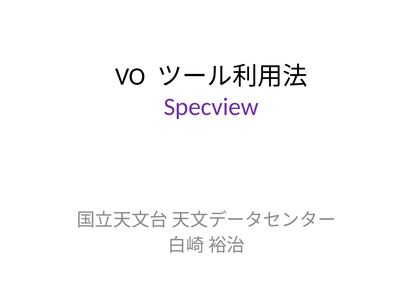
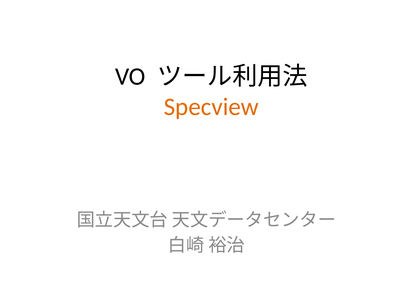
Specview colour: purple -> orange
